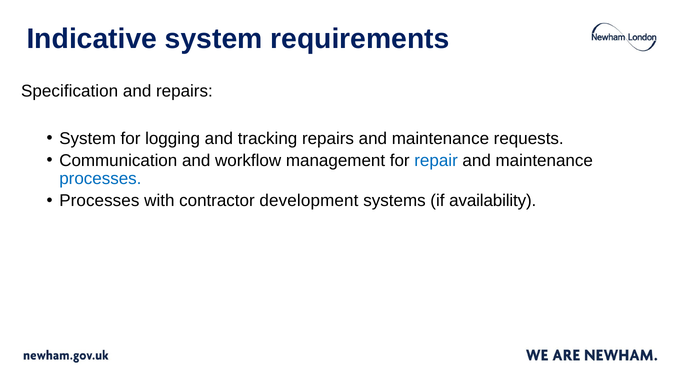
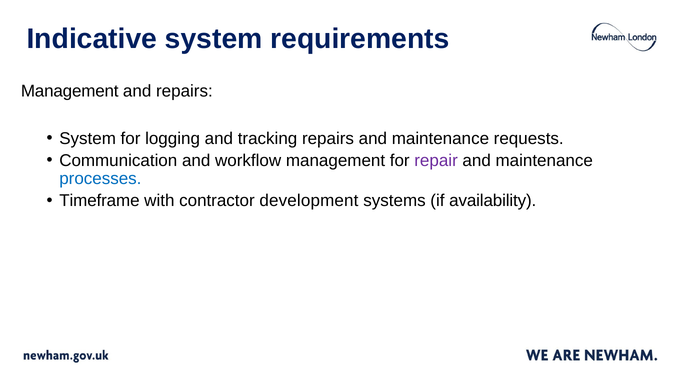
Specification at (70, 91): Specification -> Management
repair colour: blue -> purple
Processes at (99, 200): Processes -> Timeframe
